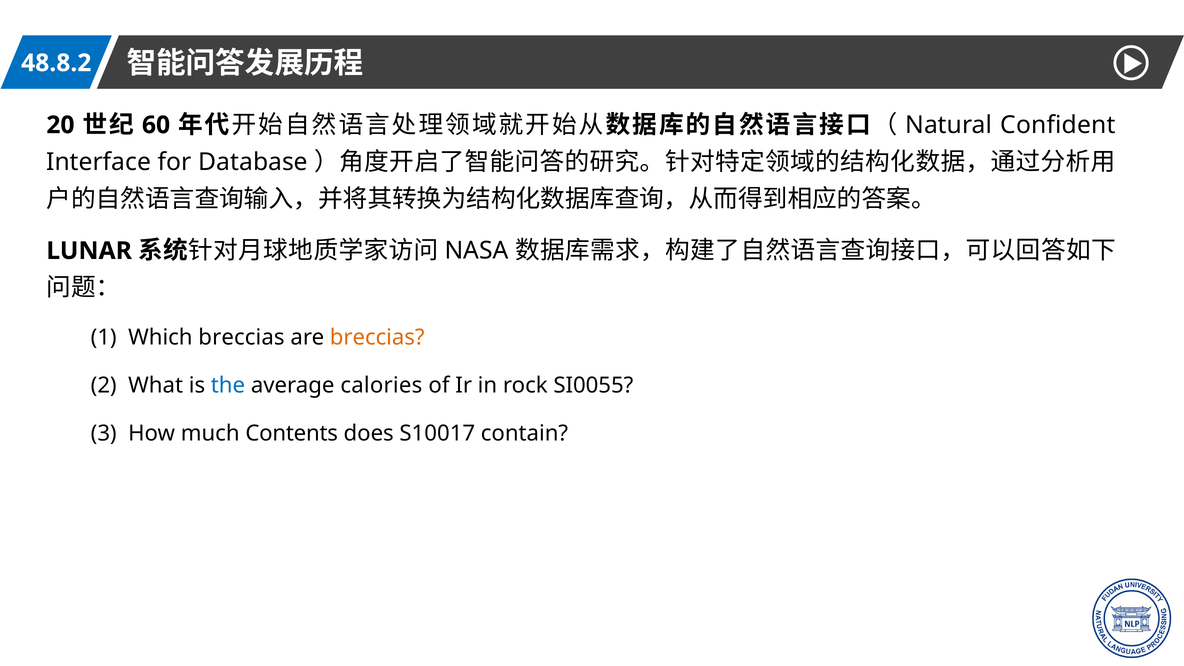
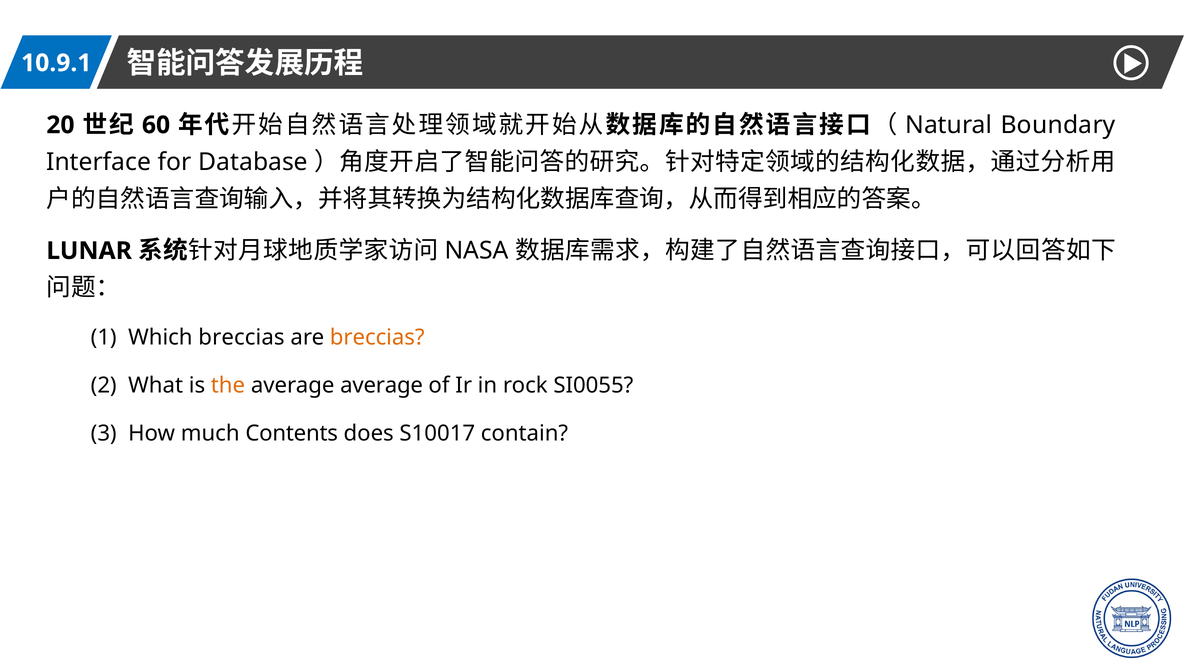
48.8.2: 48.8.2 -> 10.9.1
Confident: Confident -> Boundary
the colour: blue -> orange
average calories: calories -> average
